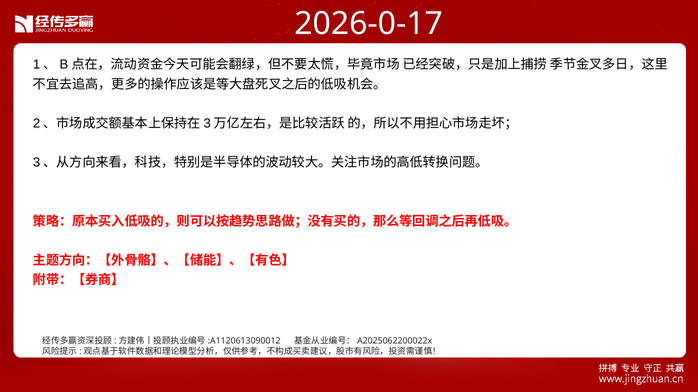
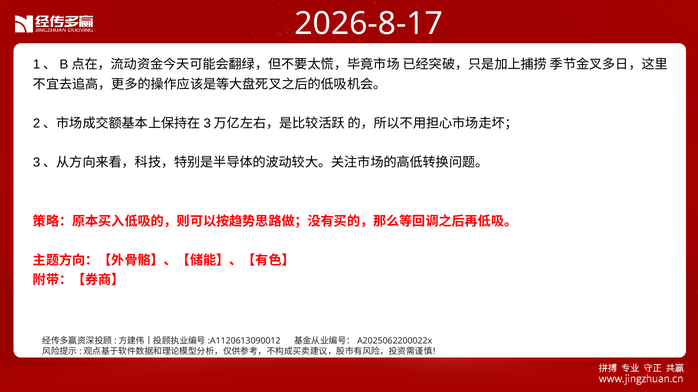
2026-0-17: 2026-0-17 -> 2026-8-17
